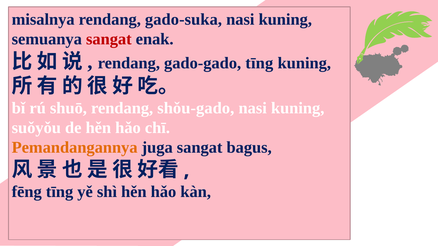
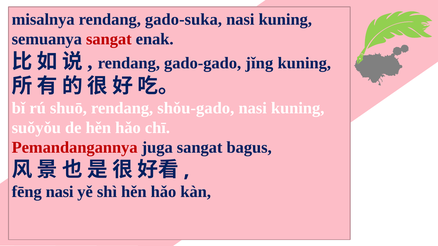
gado-gado tīng: tīng -> jǐng
Pemandangannya colour: orange -> red
fēng tīng: tīng -> nasi
